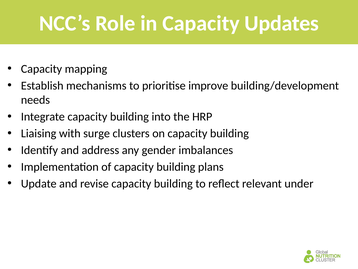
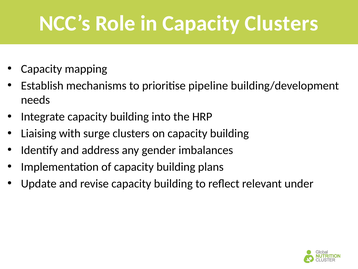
Capacity Updates: Updates -> Clusters
improve: improve -> pipeline
